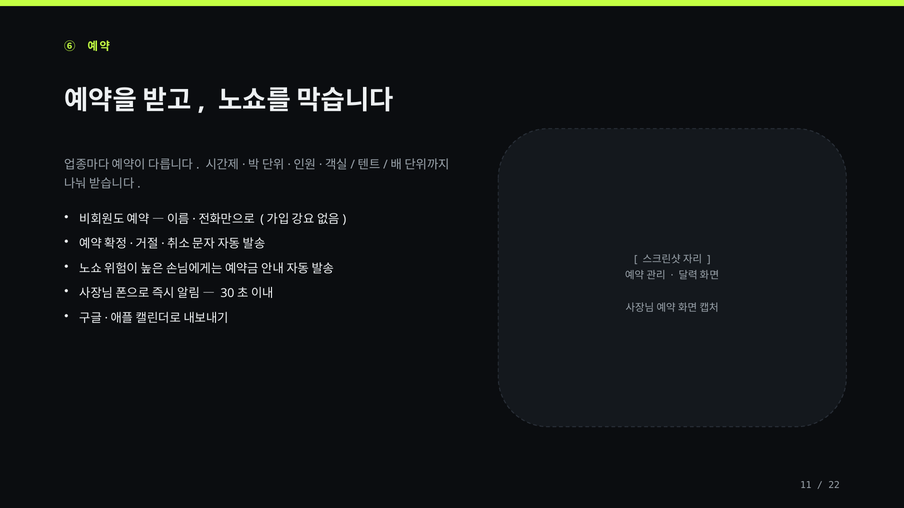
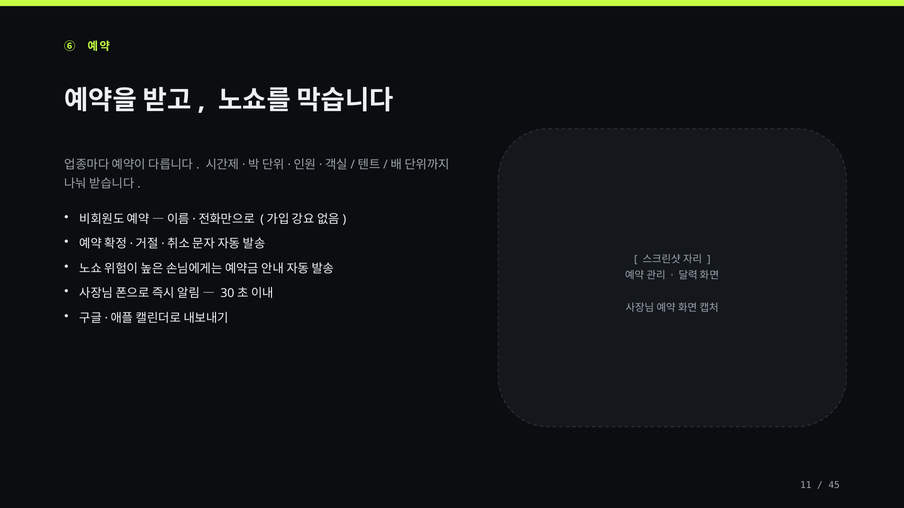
22: 22 -> 45
